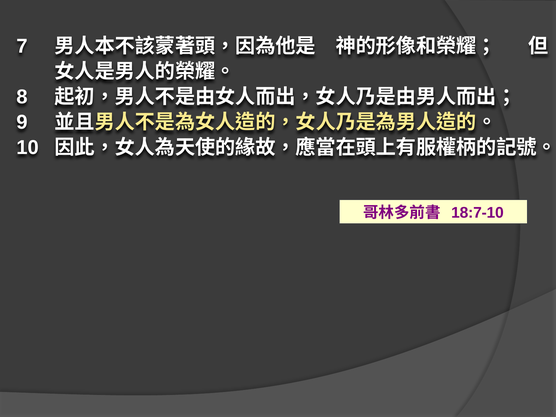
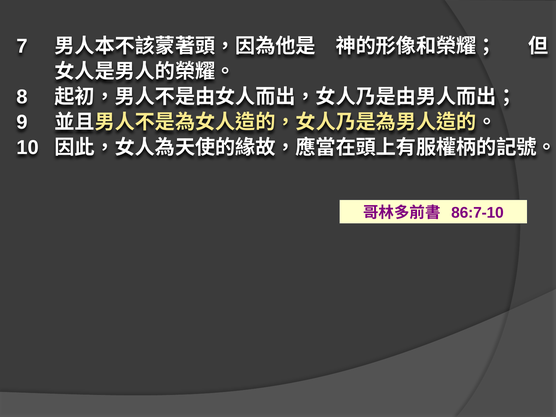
18:7-10: 18:7-10 -> 86:7-10
